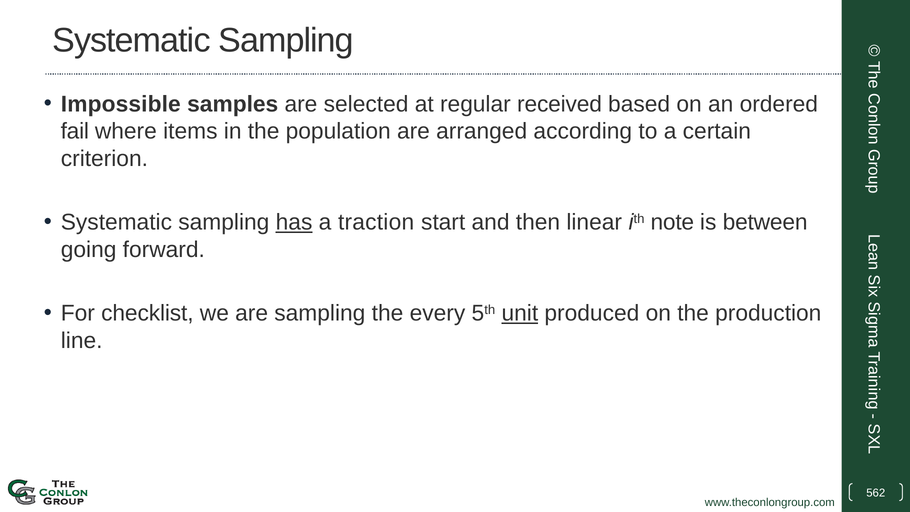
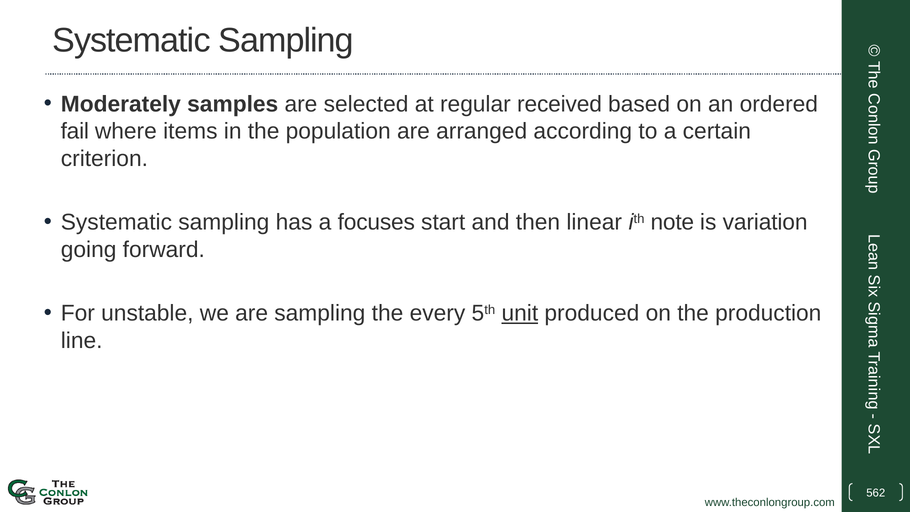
Impossible: Impossible -> Moderately
has underline: present -> none
traction: traction -> focuses
between: between -> variation
checklist: checklist -> unstable
